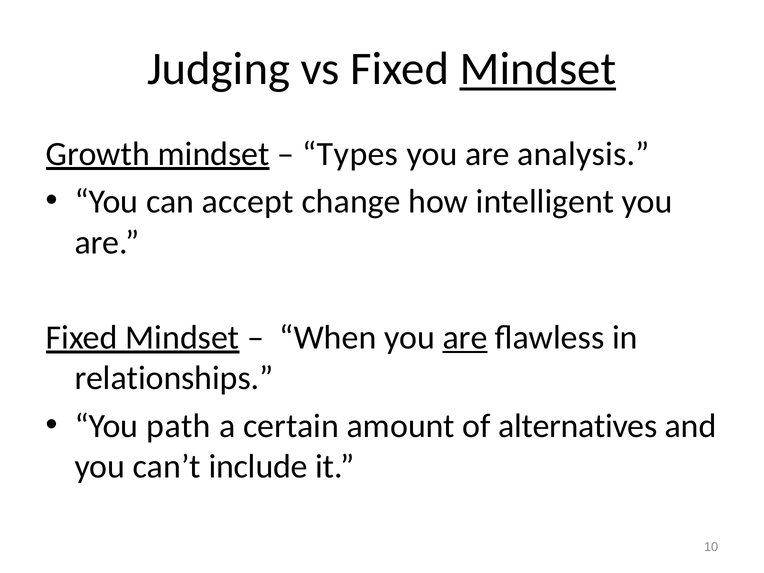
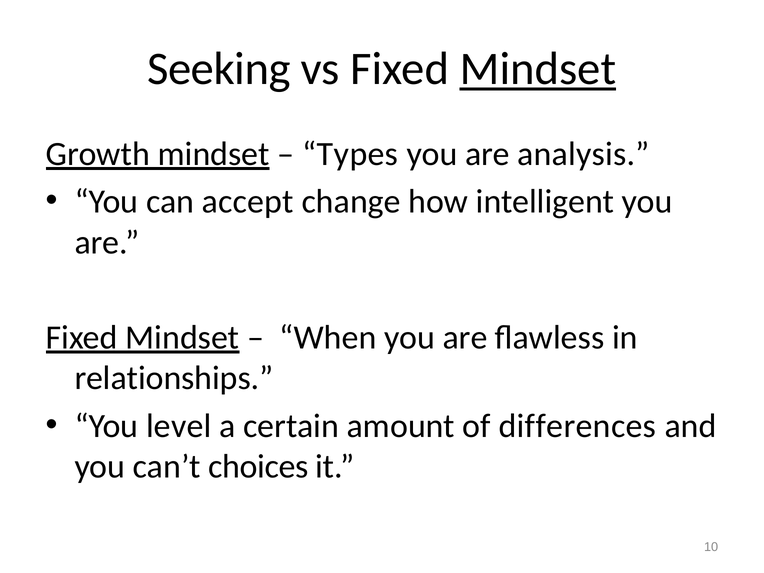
Judging: Judging -> Seeking
are at (465, 337) underline: present -> none
path: path -> level
alternatives: alternatives -> differences
include: include -> choices
